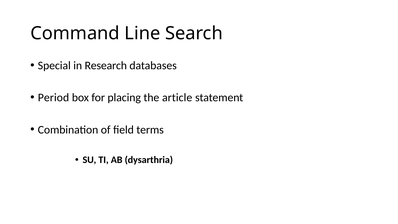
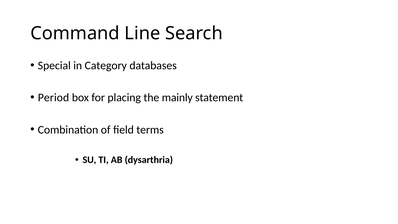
Research: Research -> Category
article: article -> mainly
